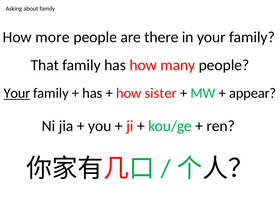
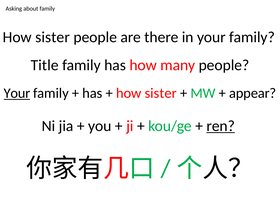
more at (53, 37): more -> sister
That: That -> Title
ren underline: none -> present
